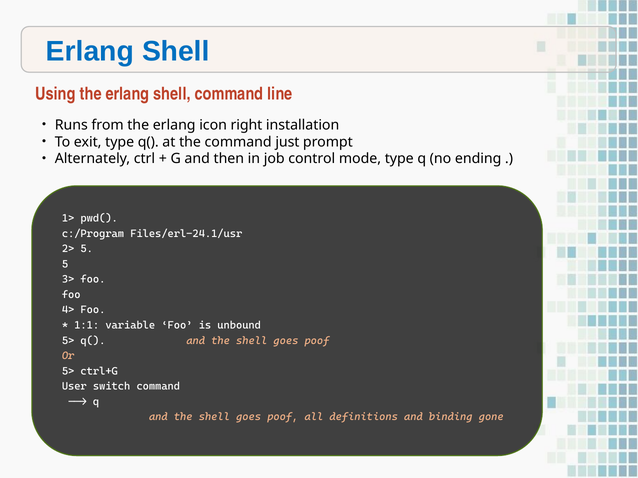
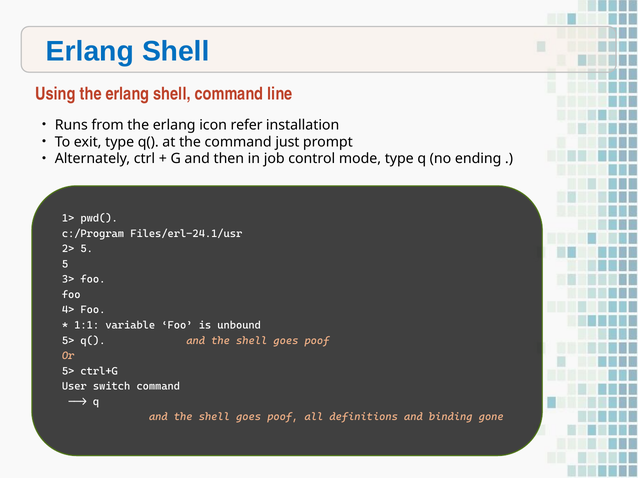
right: right -> refer
